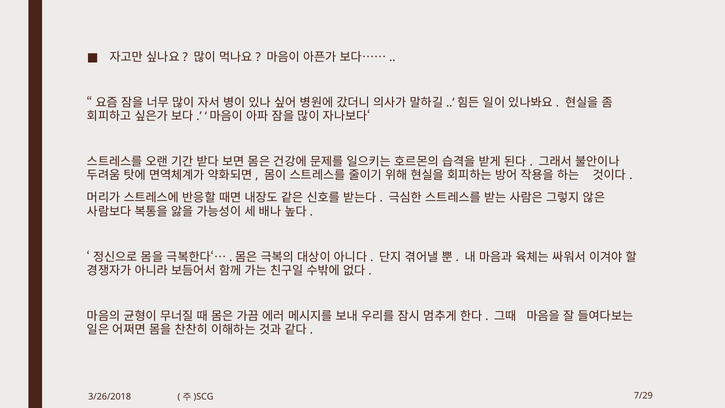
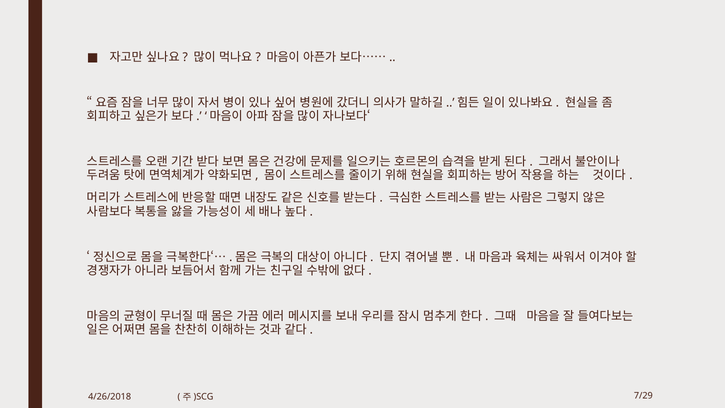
3/26/2018: 3/26/2018 -> 4/26/2018
